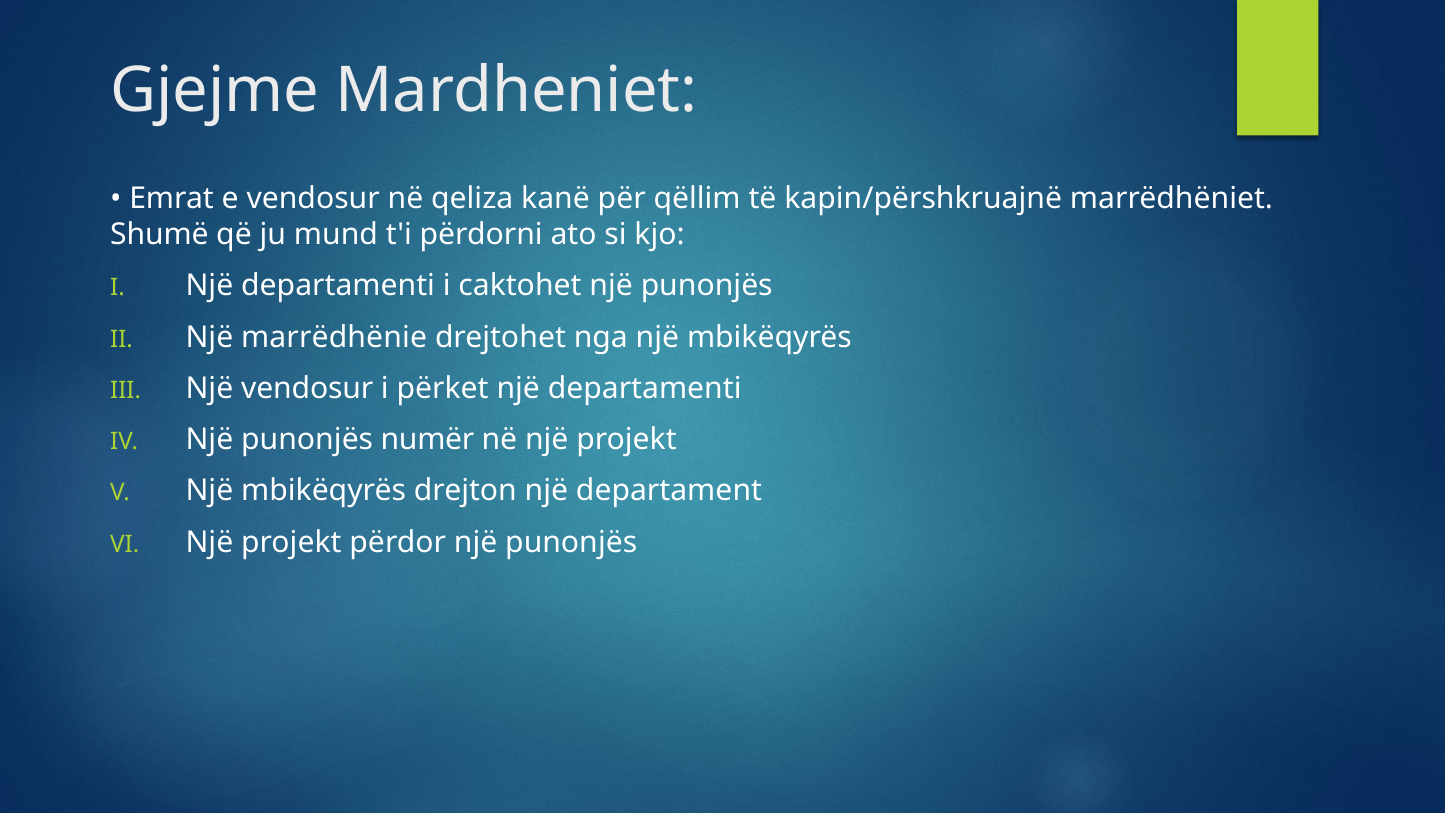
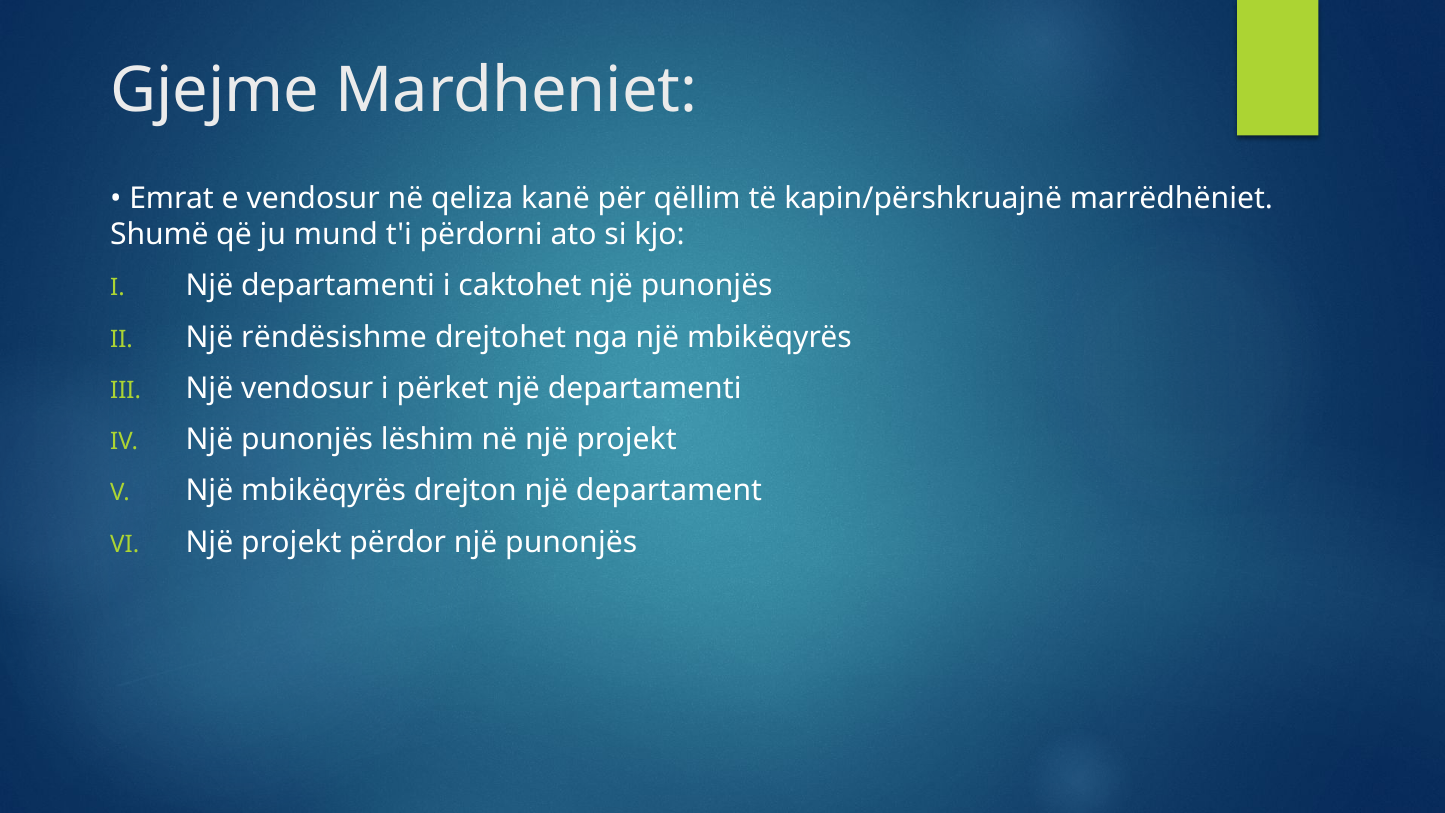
marrëdhënie: marrëdhënie -> rëndësishme
numër: numër -> lëshim
